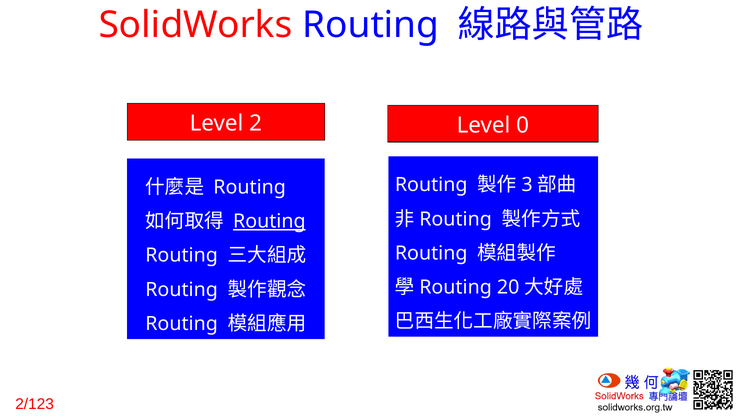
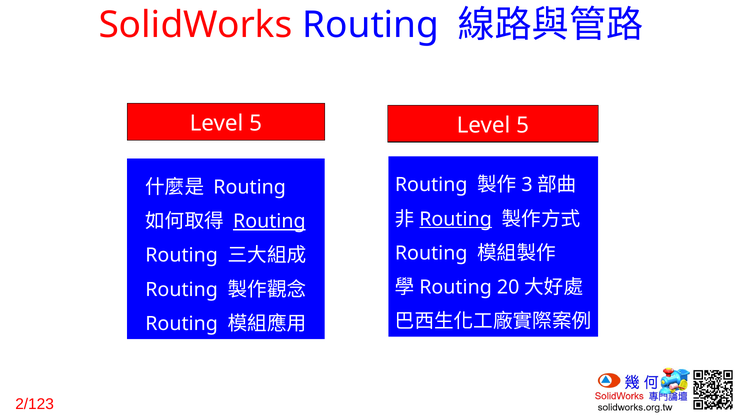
2 at (256, 123): 2 -> 5
0 at (523, 125): 0 -> 5
Routing at (456, 219) underline: none -> present
